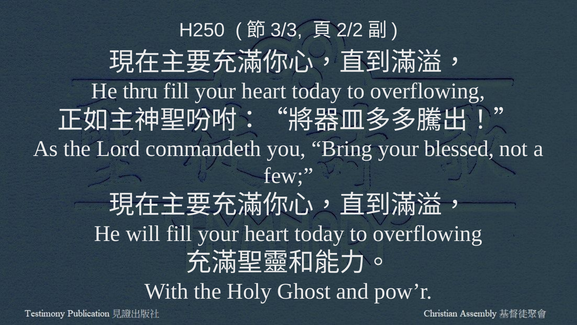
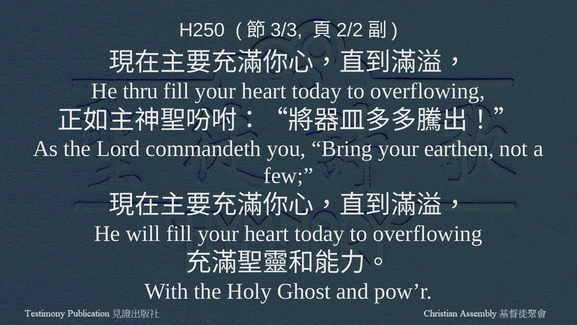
blessed: blessed -> earthen
